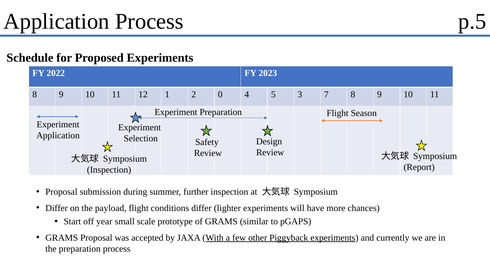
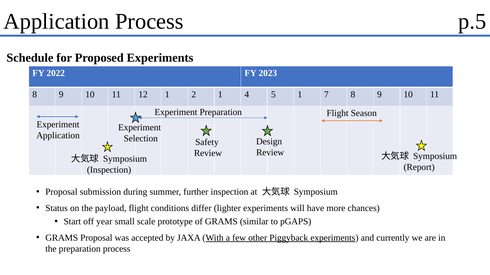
2 0: 0 -> 1
5 3: 3 -> 1
Differ at (57, 208): Differ -> Status
